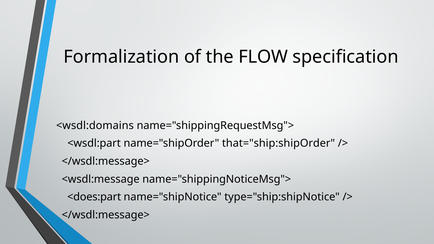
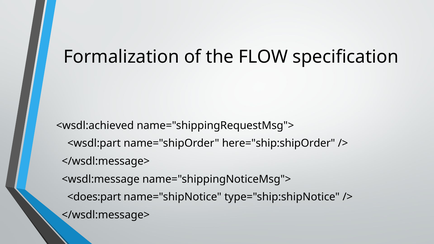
<wsdl:domains: <wsdl:domains -> <wsdl:achieved
that="ship:shipOrder: that="ship:shipOrder -> here="ship:shipOrder
